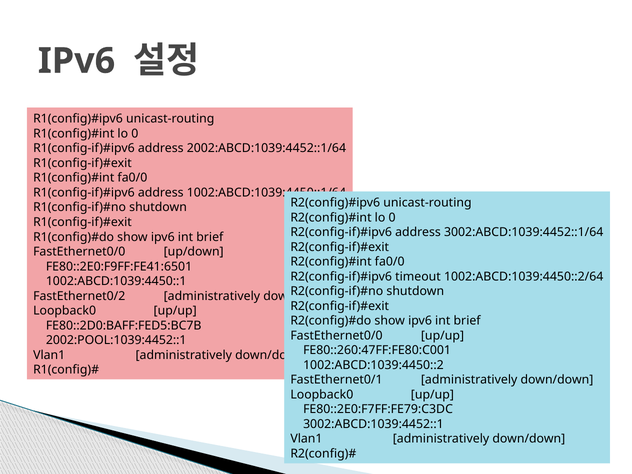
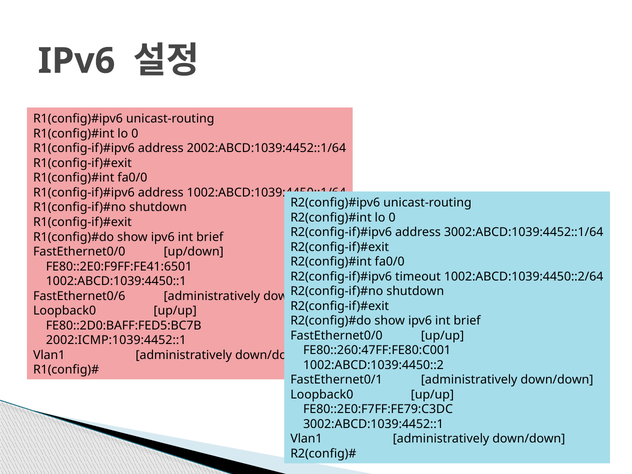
FastEthernet0/2: FastEthernet0/2 -> FastEthernet0/6
2002:POOL:1039:4452::1: 2002:POOL:1039:4452::1 -> 2002:ICMP:1039:4452::1
